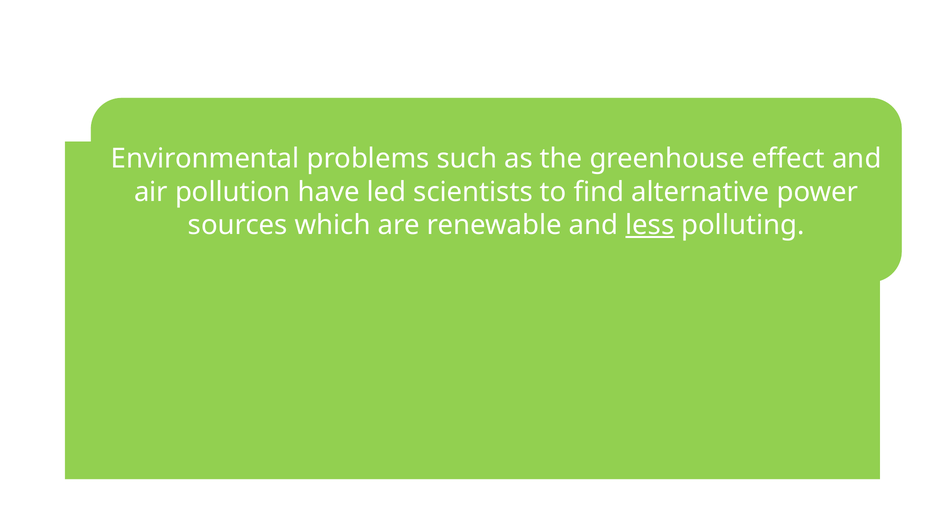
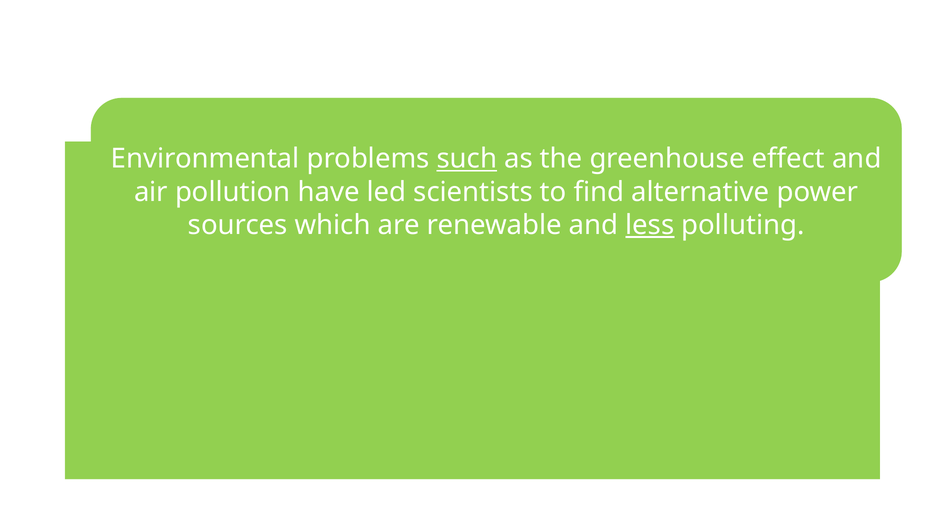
such underline: none -> present
